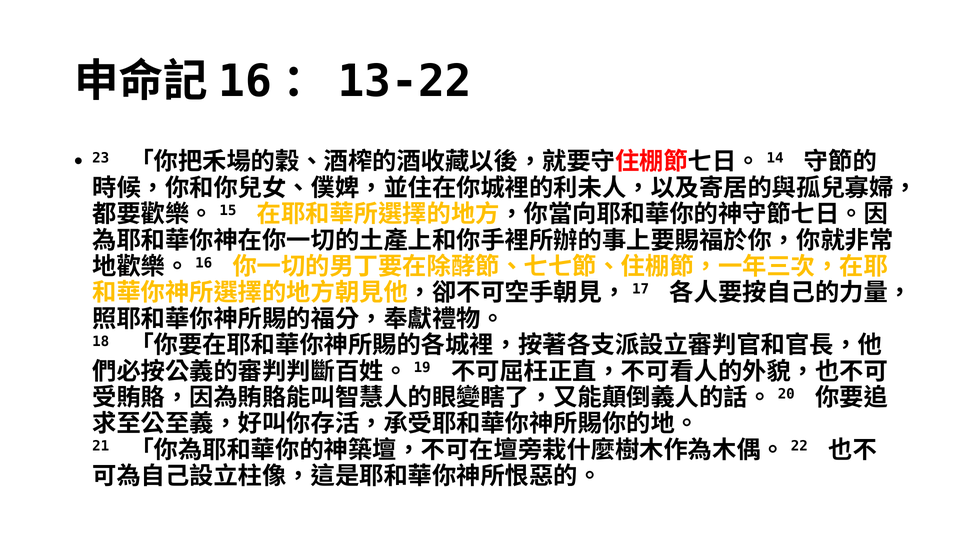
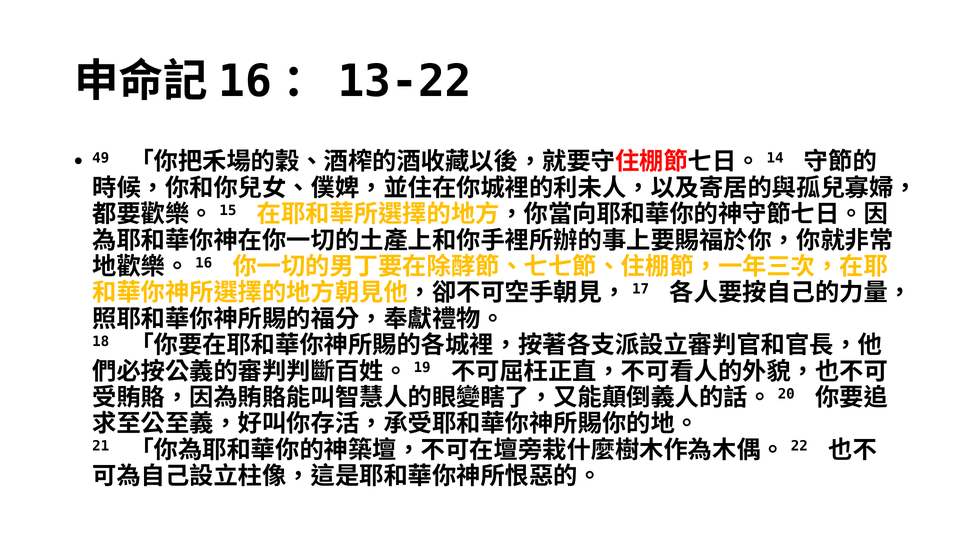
23: 23 -> 49
